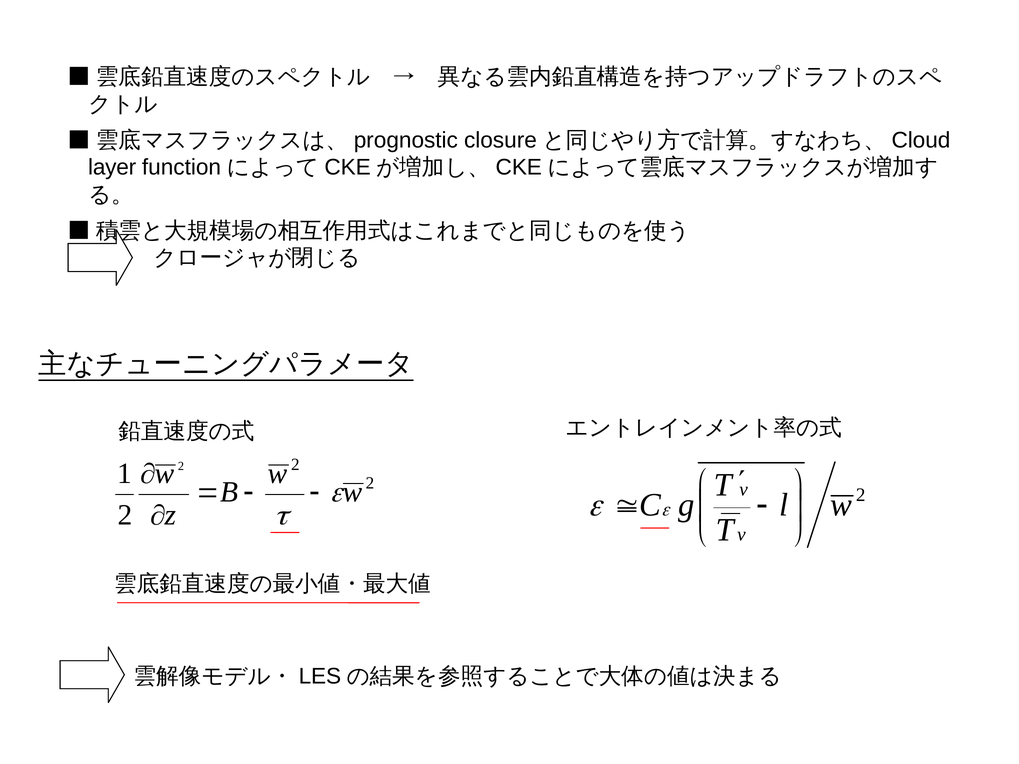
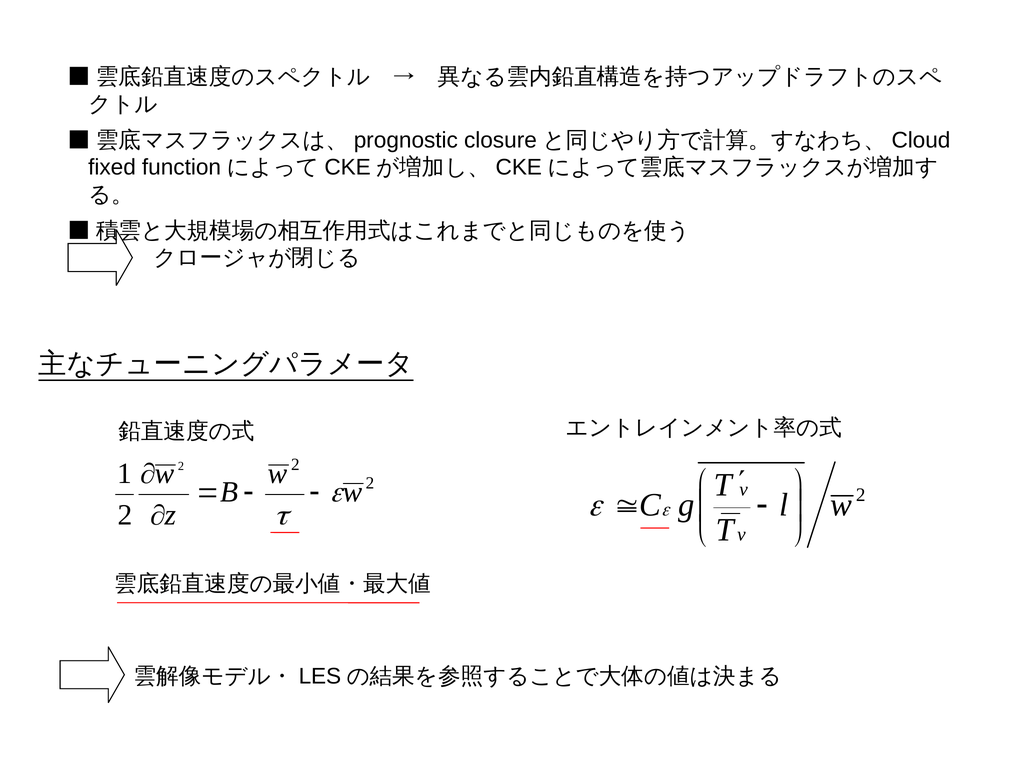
layer: layer -> fixed
